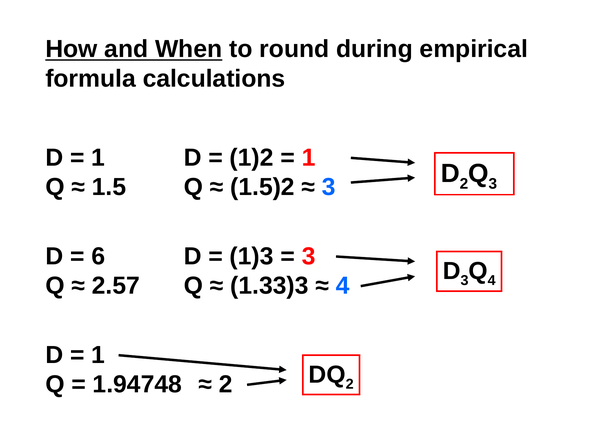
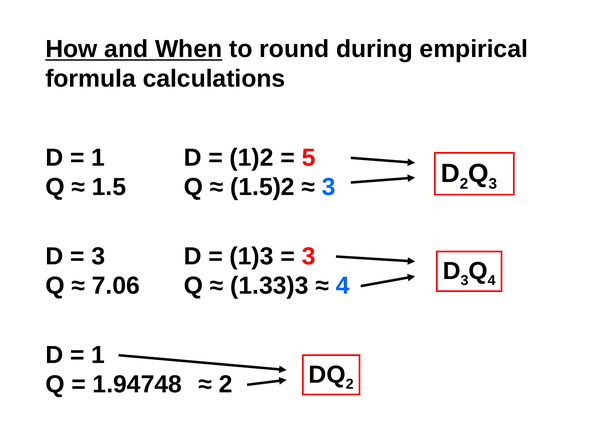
1 at (309, 158): 1 -> 5
6 at (98, 257): 6 -> 3
2.57: 2.57 -> 7.06
